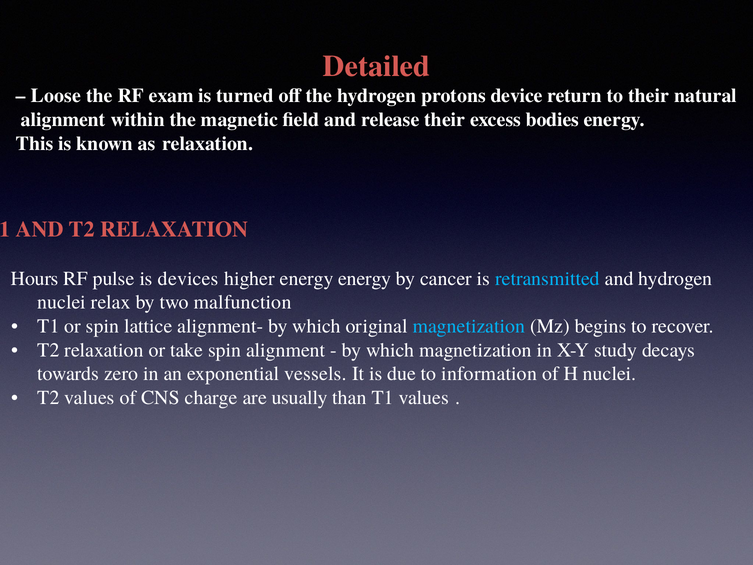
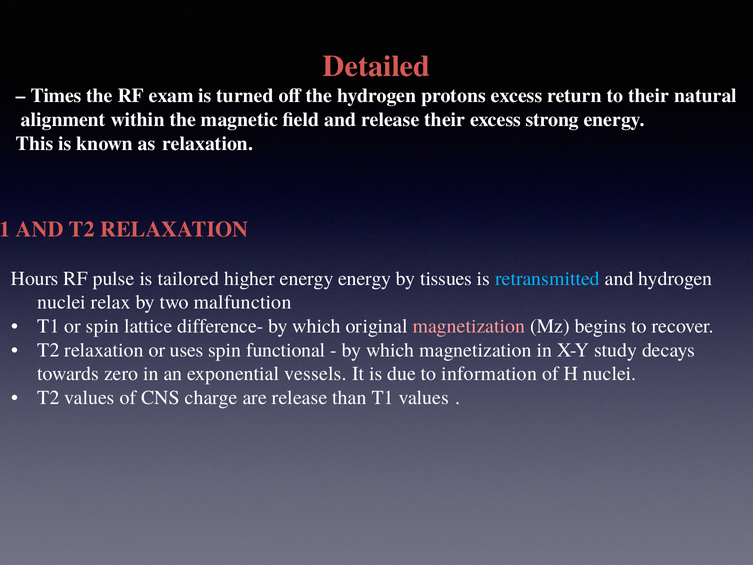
Loose: Loose -> Times
protons device: device -> excess
bodies: bodies -> strong
devices: devices -> tailored
cancer: cancer -> tissues
alignment-: alignment- -> difference-
magnetization at (469, 326) colour: light blue -> pink
take: take -> uses
spin alignment: alignment -> functional
are usually: usually -> release
